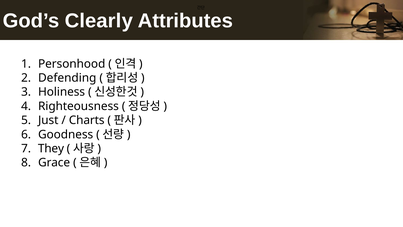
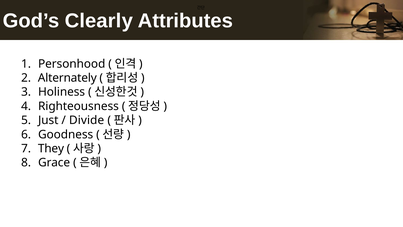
Defending: Defending -> Alternately
Charts: Charts -> Divide
